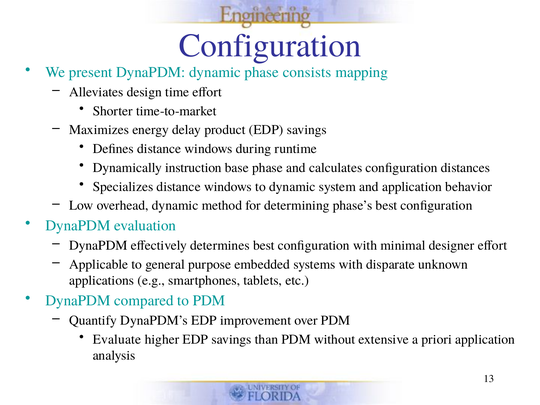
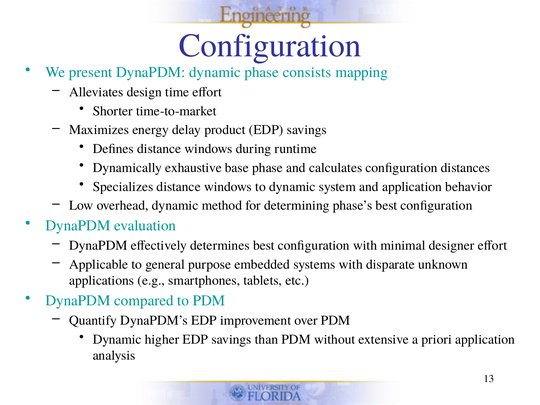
instruction: instruction -> exhaustive
Evaluate at (117, 339): Evaluate -> Dynamic
